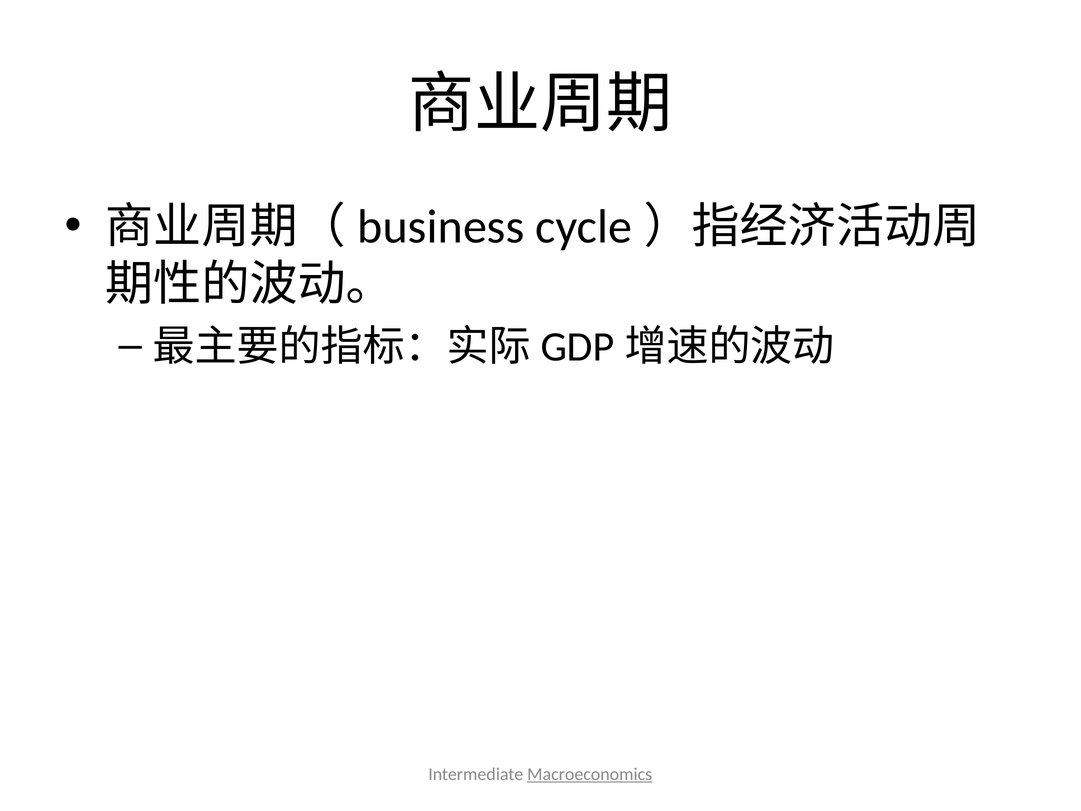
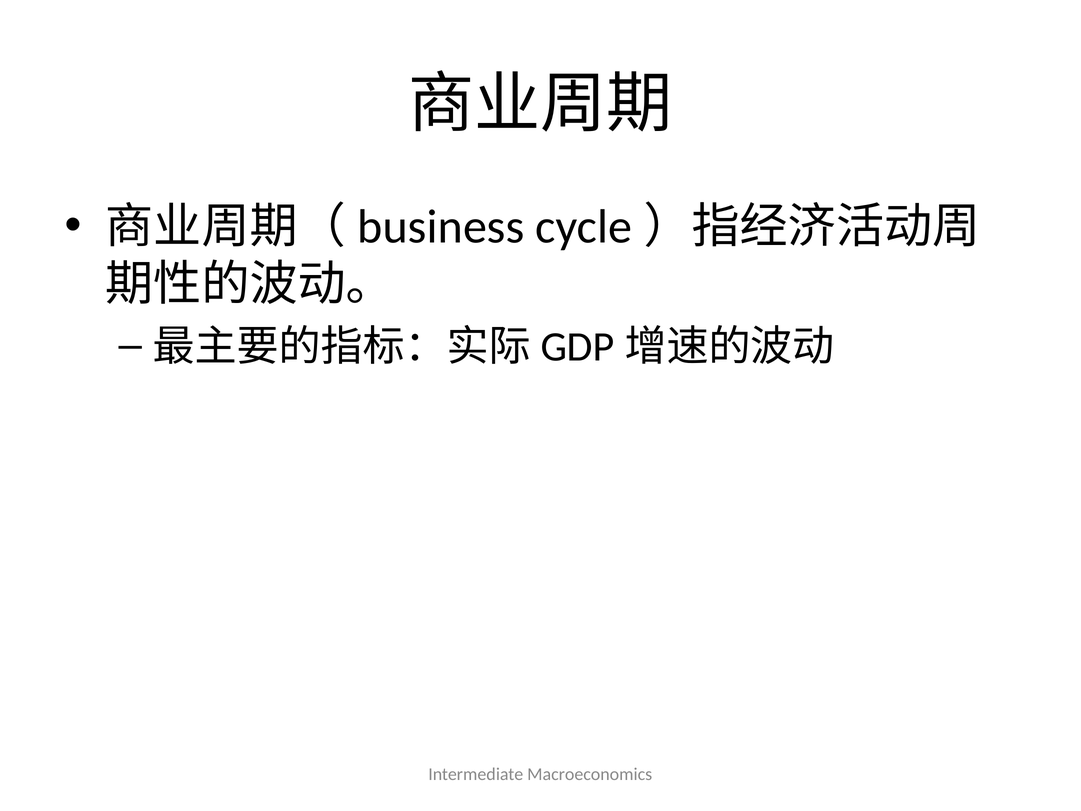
Macroeconomics underline: present -> none
